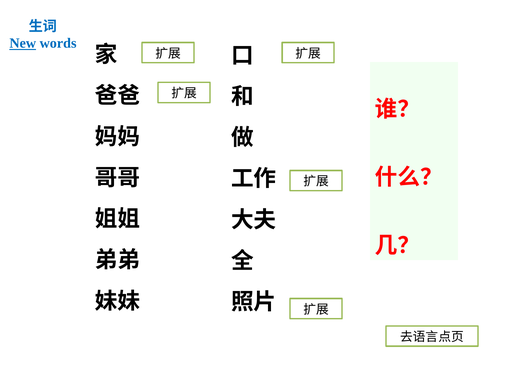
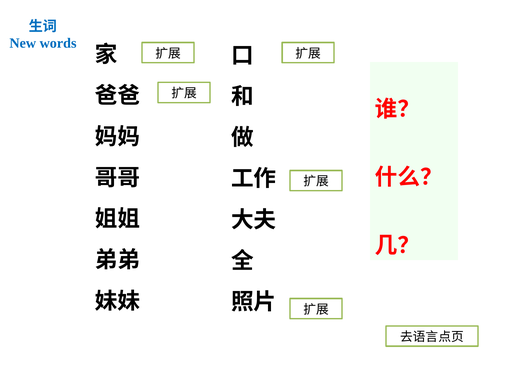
New underline: present -> none
